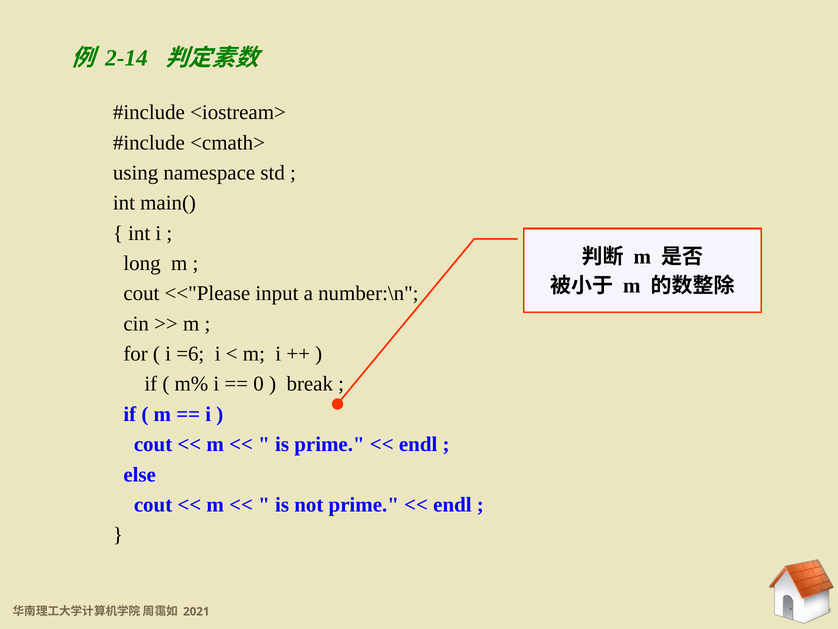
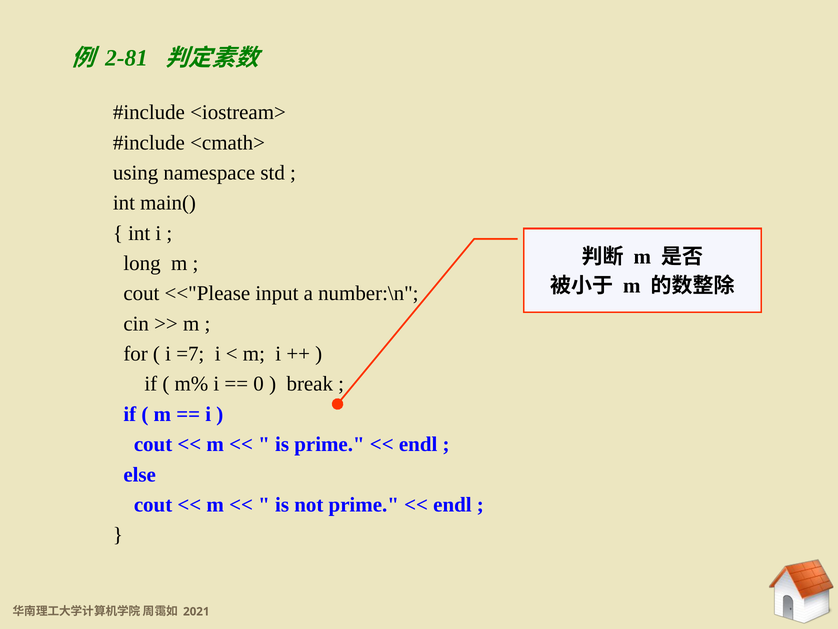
2-14: 2-14 -> 2-81
=6: =6 -> =7
